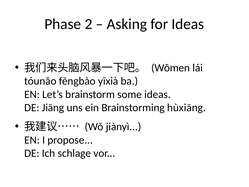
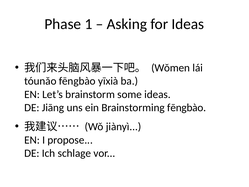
2: 2 -> 1
Brainstorming hùxiāng: hùxiāng -> fēngbào
